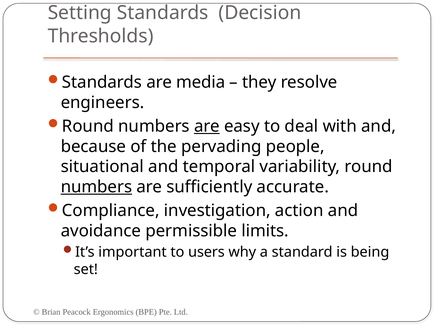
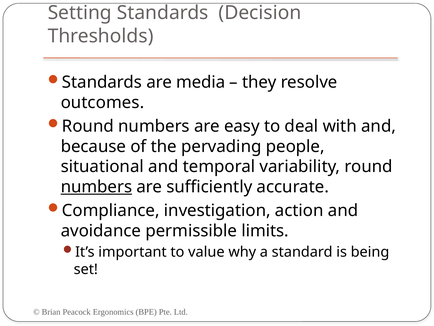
engineers: engineers -> outcomes
are at (207, 126) underline: present -> none
users: users -> value
